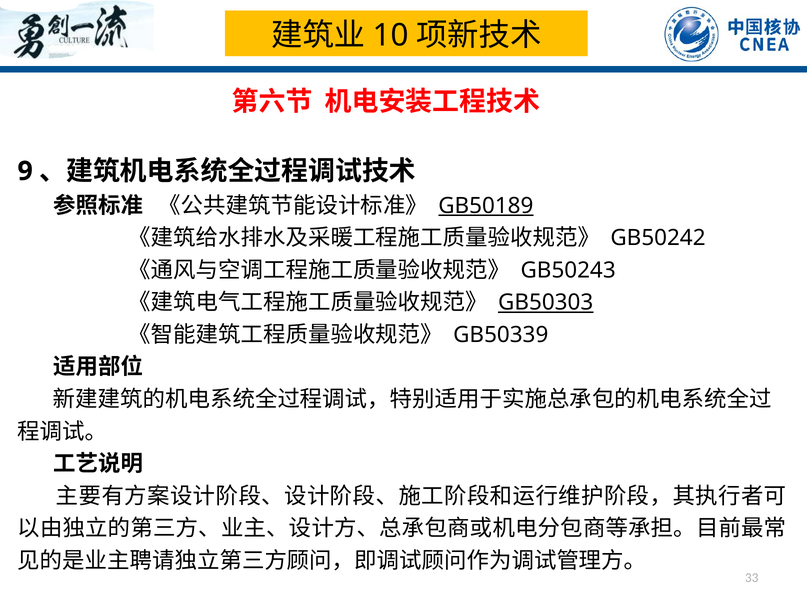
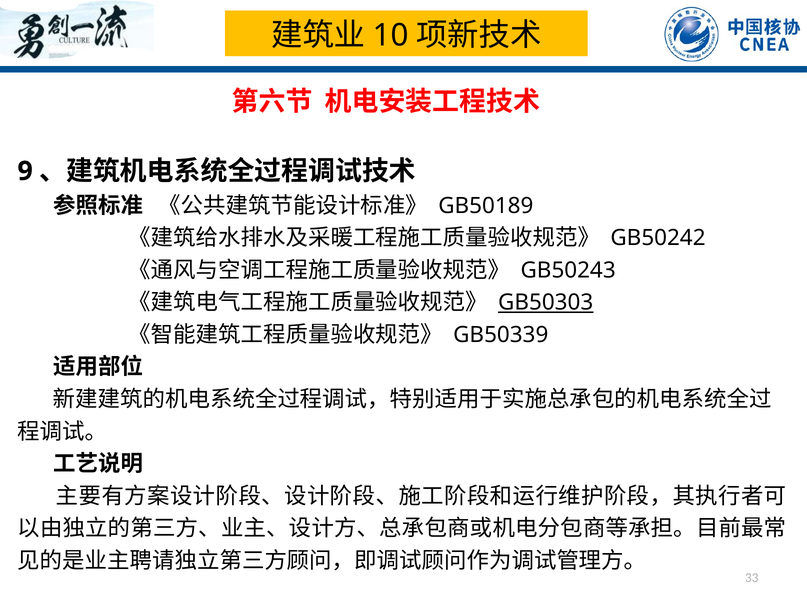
GB50189 underline: present -> none
